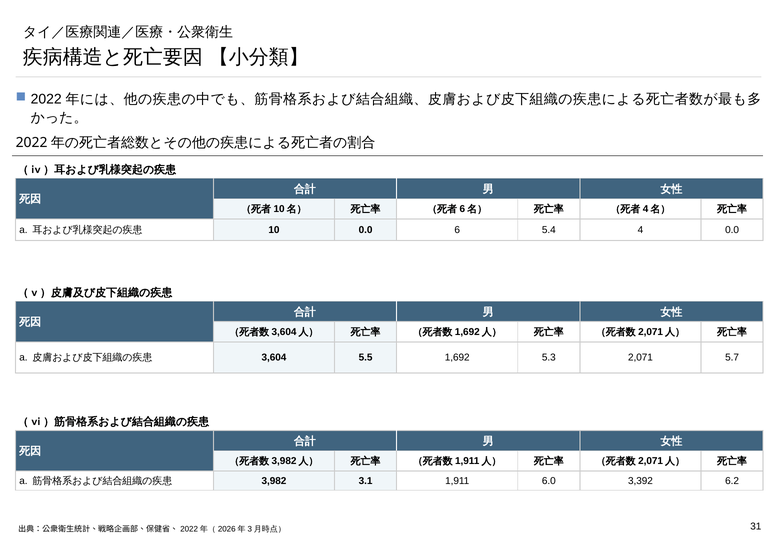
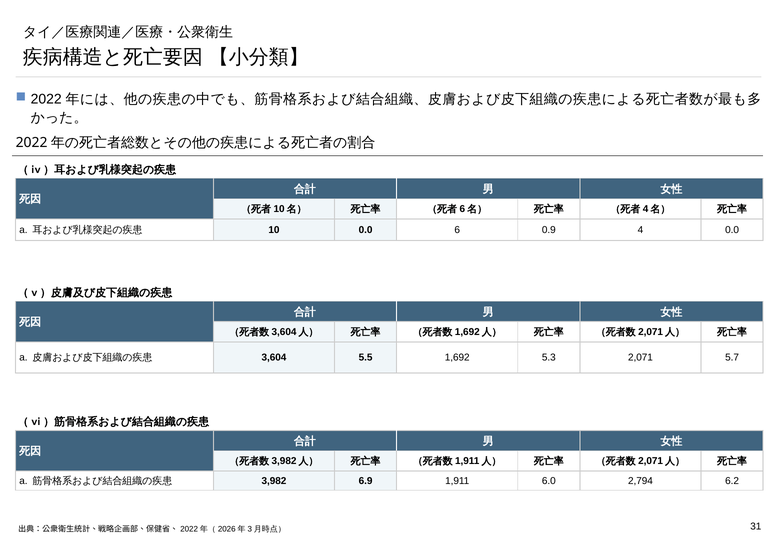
5.4: 5.4 -> 0.9
3.1: 3.1 -> 6.9
3,392: 3,392 -> 2,794
